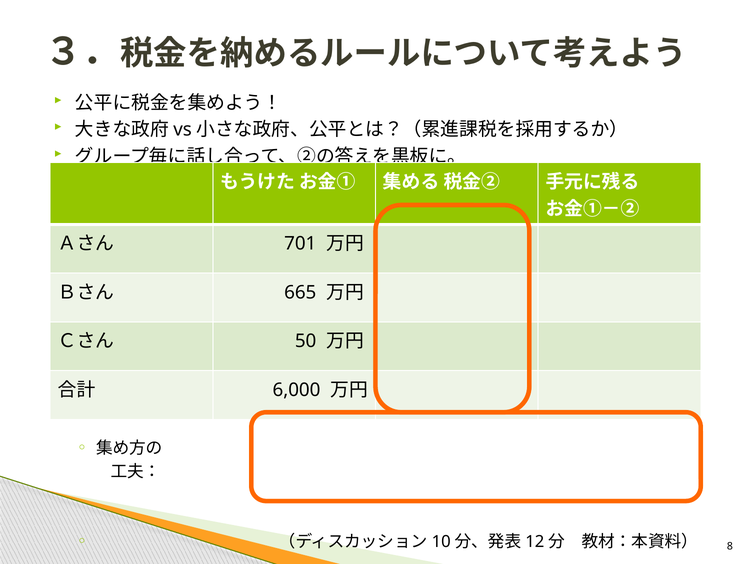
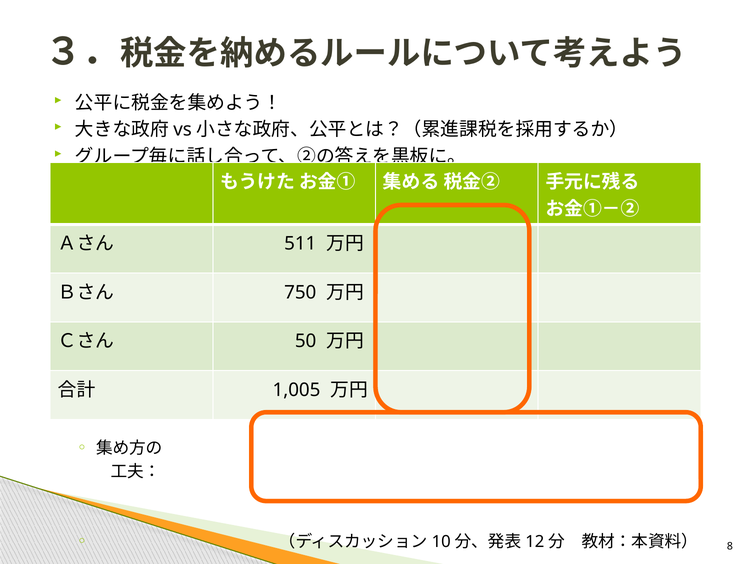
701: 701 -> 511
665: 665 -> 750
6,000: 6,000 -> 1,005
